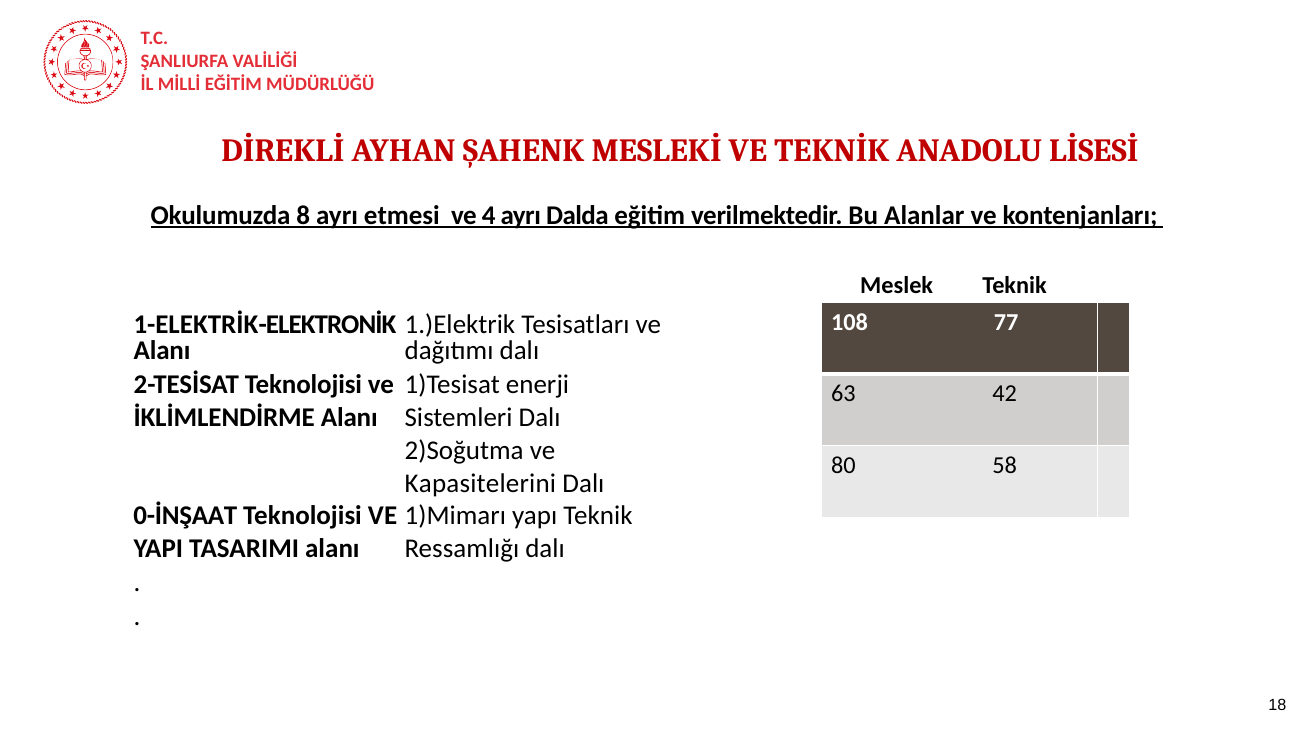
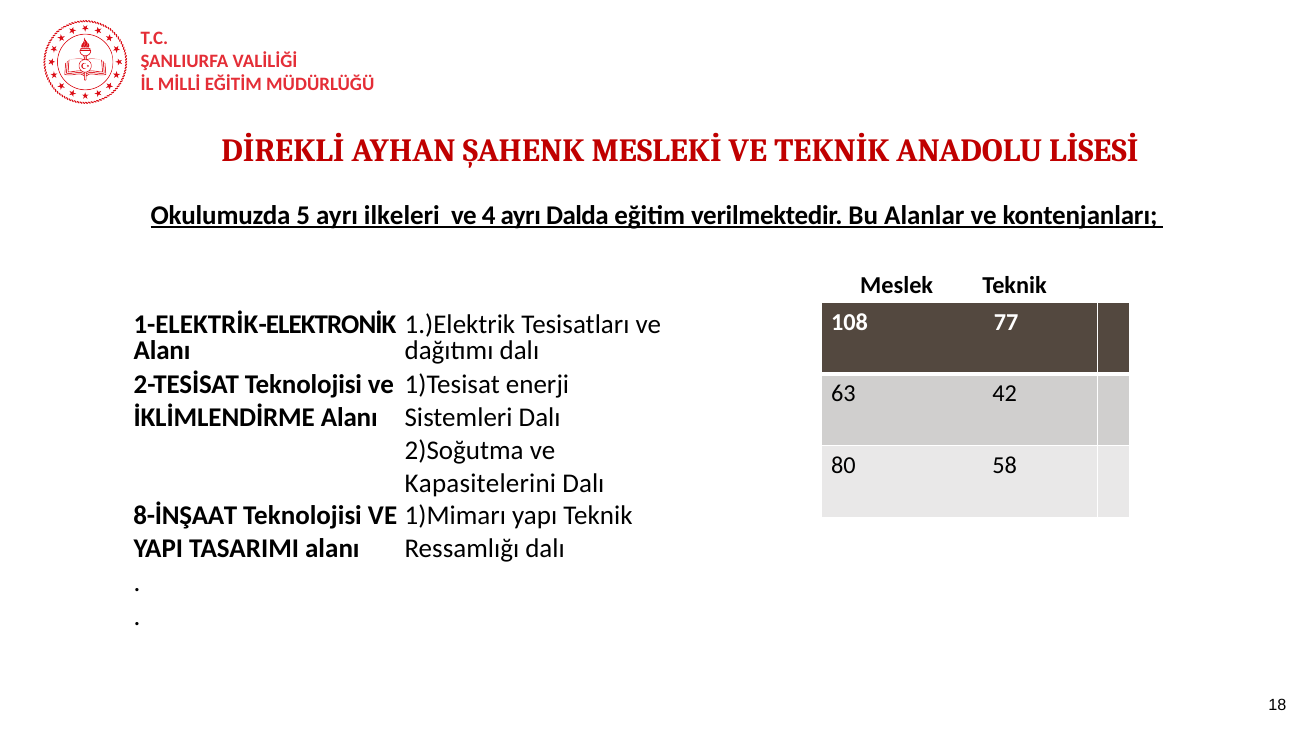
8: 8 -> 5
etmesi: etmesi -> ilkeleri
0-İNŞAAT: 0-İNŞAAT -> 8-İNŞAAT
